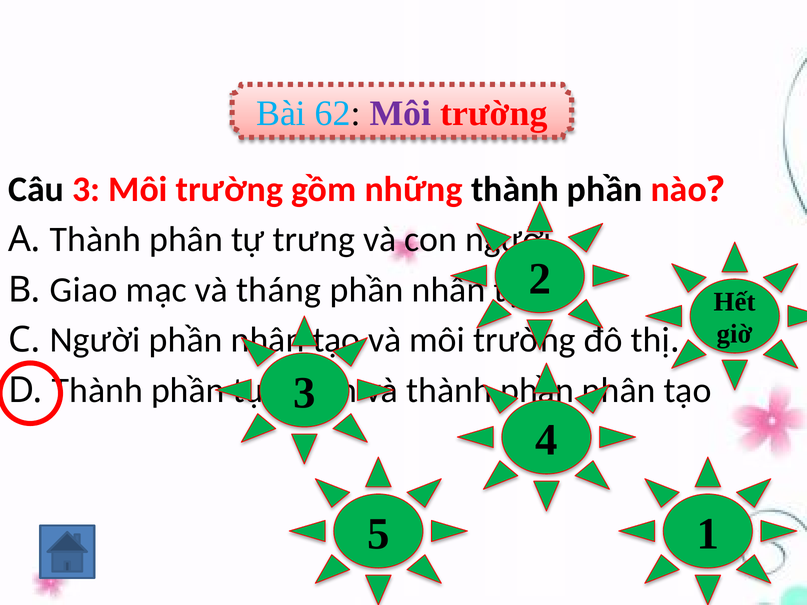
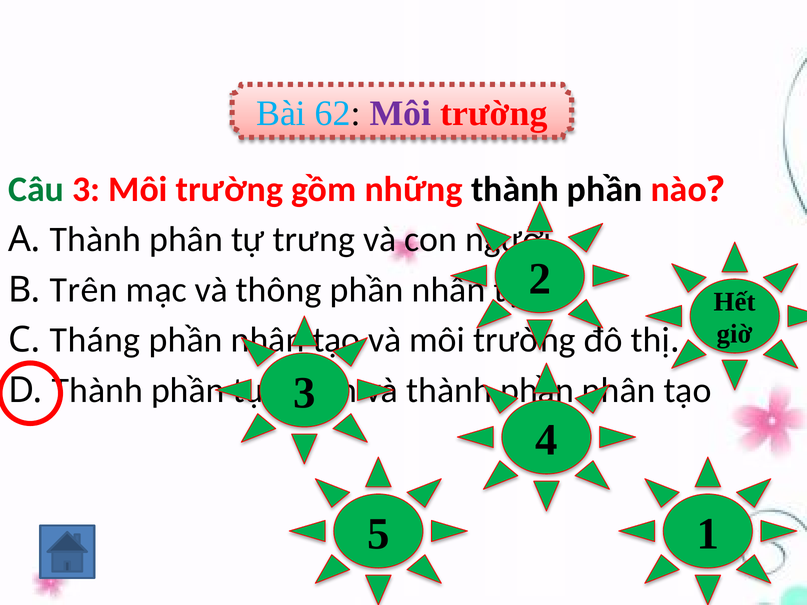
Câu colour: black -> green
Giao: Giao -> Trên
tháng: tháng -> thông
Người at (95, 340): Người -> Tháng
